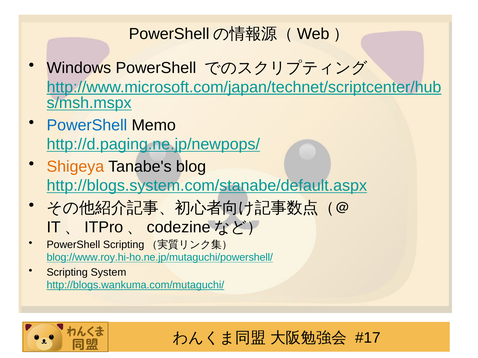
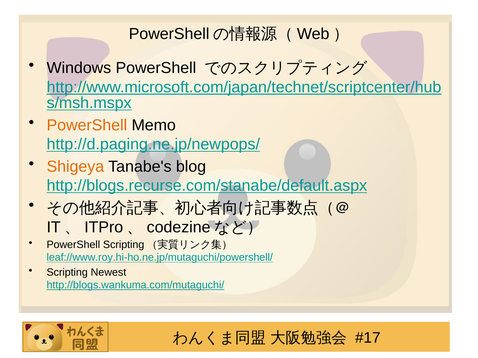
PowerShell at (87, 125) colour: blue -> orange
http://blogs.system.com/stanabe/default.aspx: http://blogs.system.com/stanabe/default.aspx -> http://blogs.recurse.com/stanabe/default.aspx
blog://www.roy.hi-ho.ne.jp/mutaguchi/powershell/: blog://www.roy.hi-ho.ne.jp/mutaguchi/powershell/ -> leaf://www.roy.hi-ho.ne.jp/mutaguchi/powershell/
System: System -> Newest
